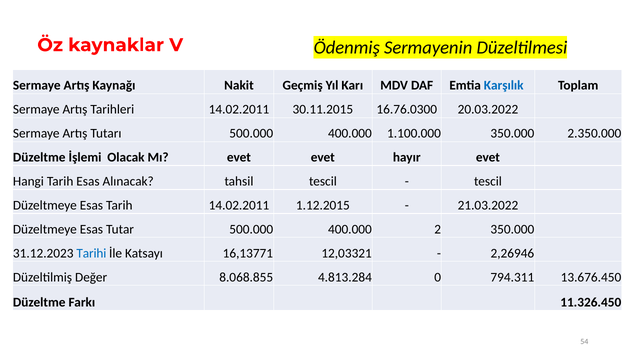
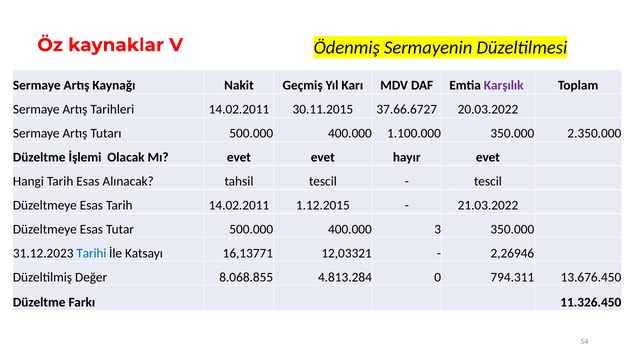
Karşılık colour: blue -> purple
16.76.0300: 16.76.0300 -> 37.66.6727
2: 2 -> 3
